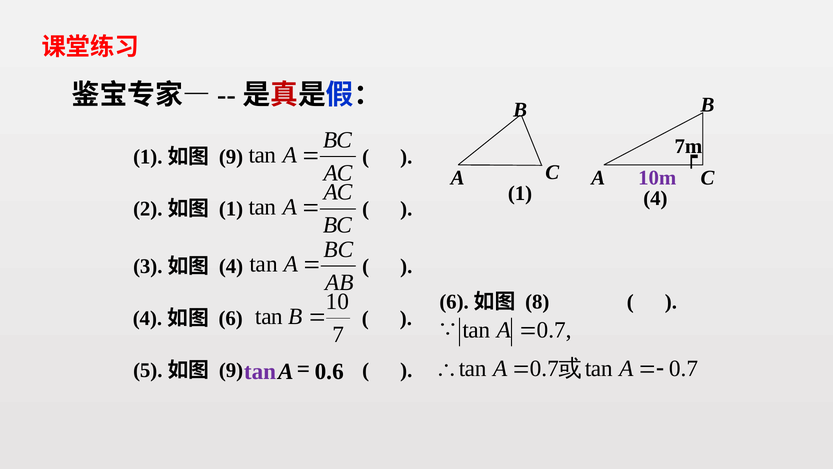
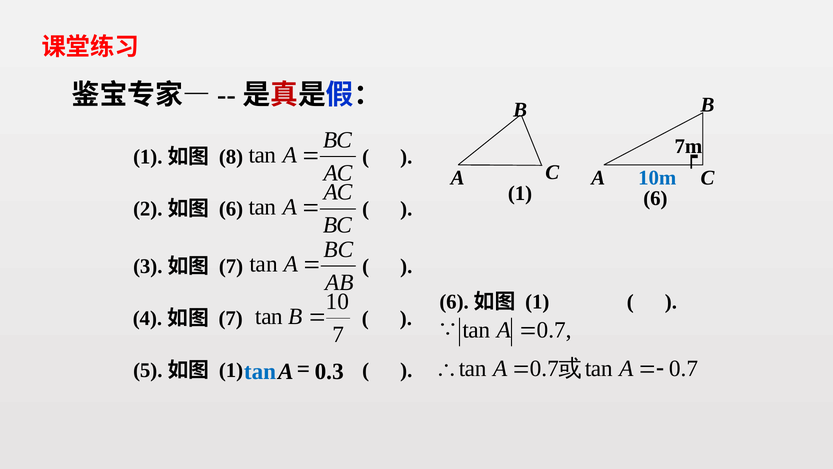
9 at (231, 157): 9 -> 8
10m colour: purple -> blue
1 4: 4 -> 6
1 at (231, 209): 1 -> 6
4 at (231, 266): 4 -> 7
8 at (537, 302): 8 -> 1
6 at (231, 318): 6 -> 7
9 at (231, 370): 9 -> 1
tan at (260, 372) colour: purple -> blue
A 6: 6 -> 3
